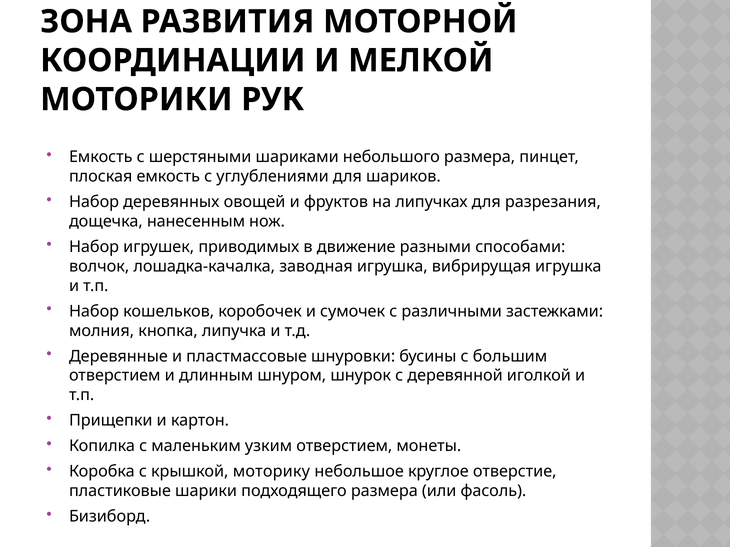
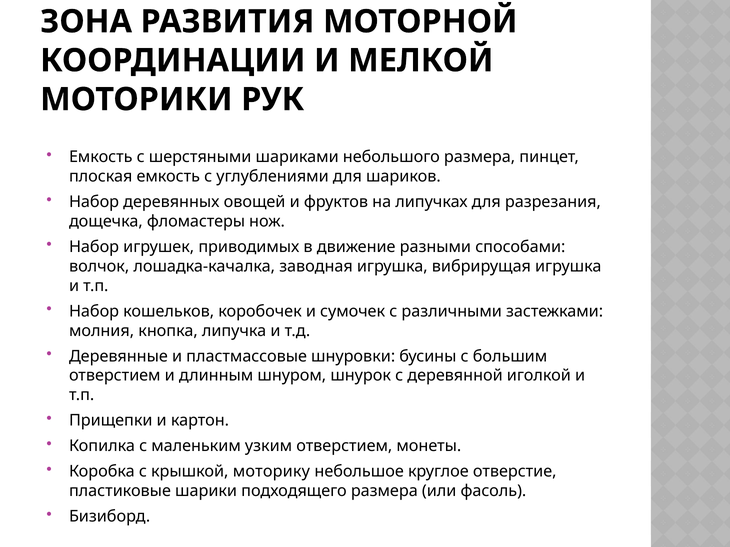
нанесенным: нанесенным -> фломастеры
